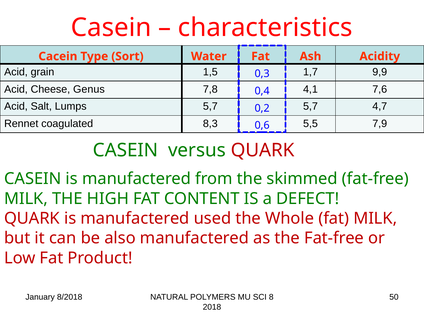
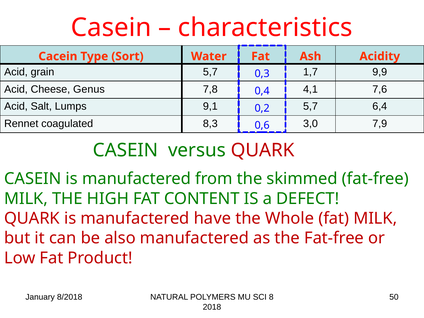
grain 1,5: 1,5 -> 5,7
Lumps 5,7: 5,7 -> 9,1
4,7: 4,7 -> 6,4
5,5: 5,5 -> 3,0
used: used -> have
